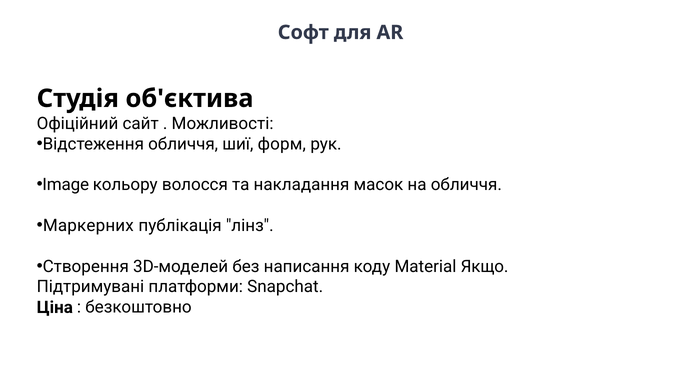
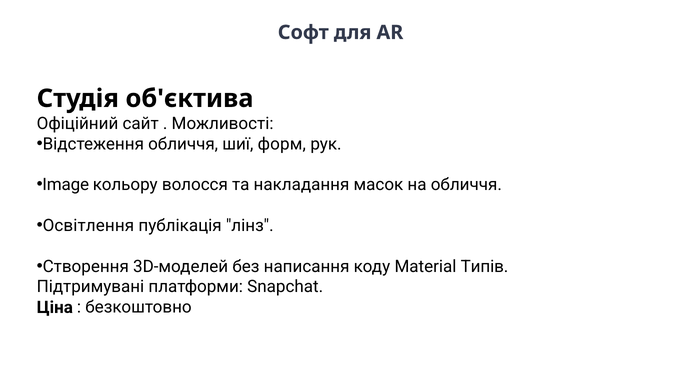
Маркерних: Маркерних -> Освітлення
Якщо: Якщо -> Типів
